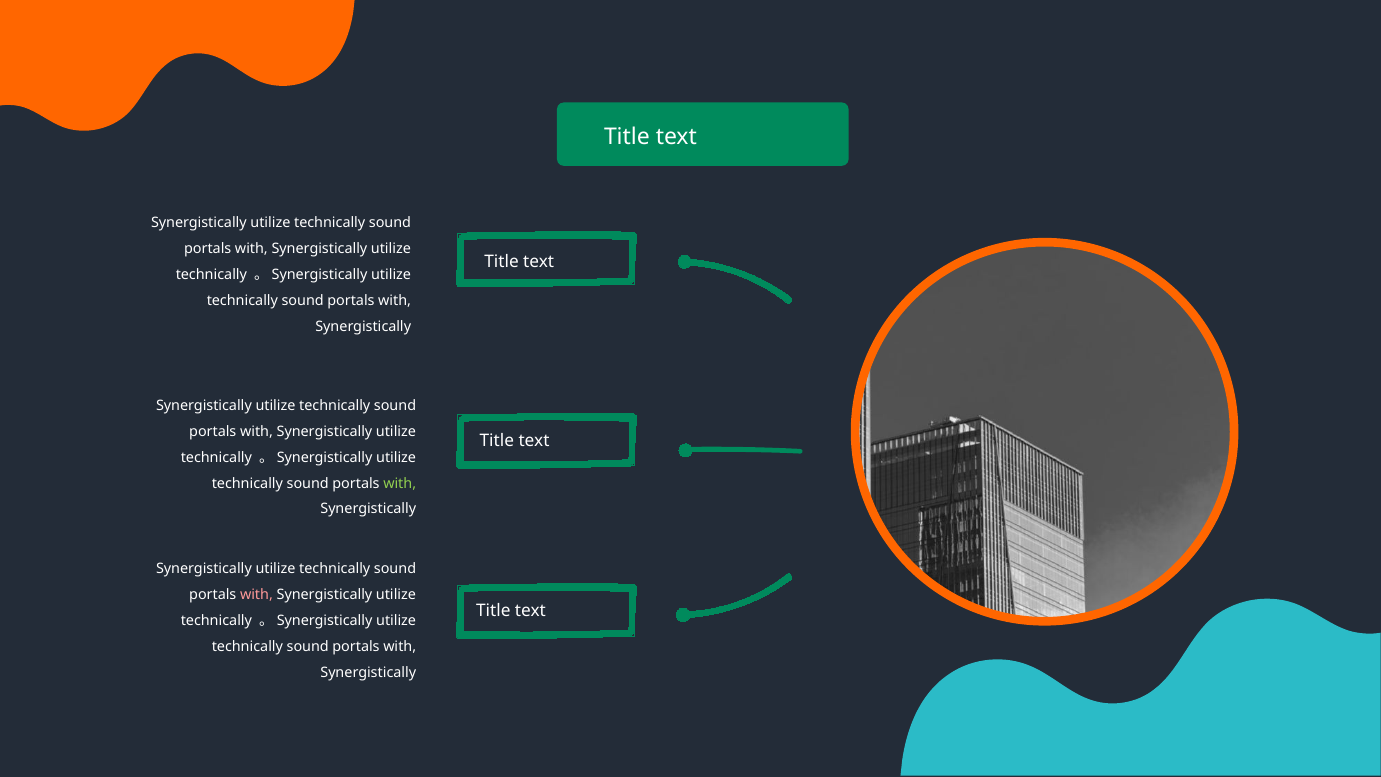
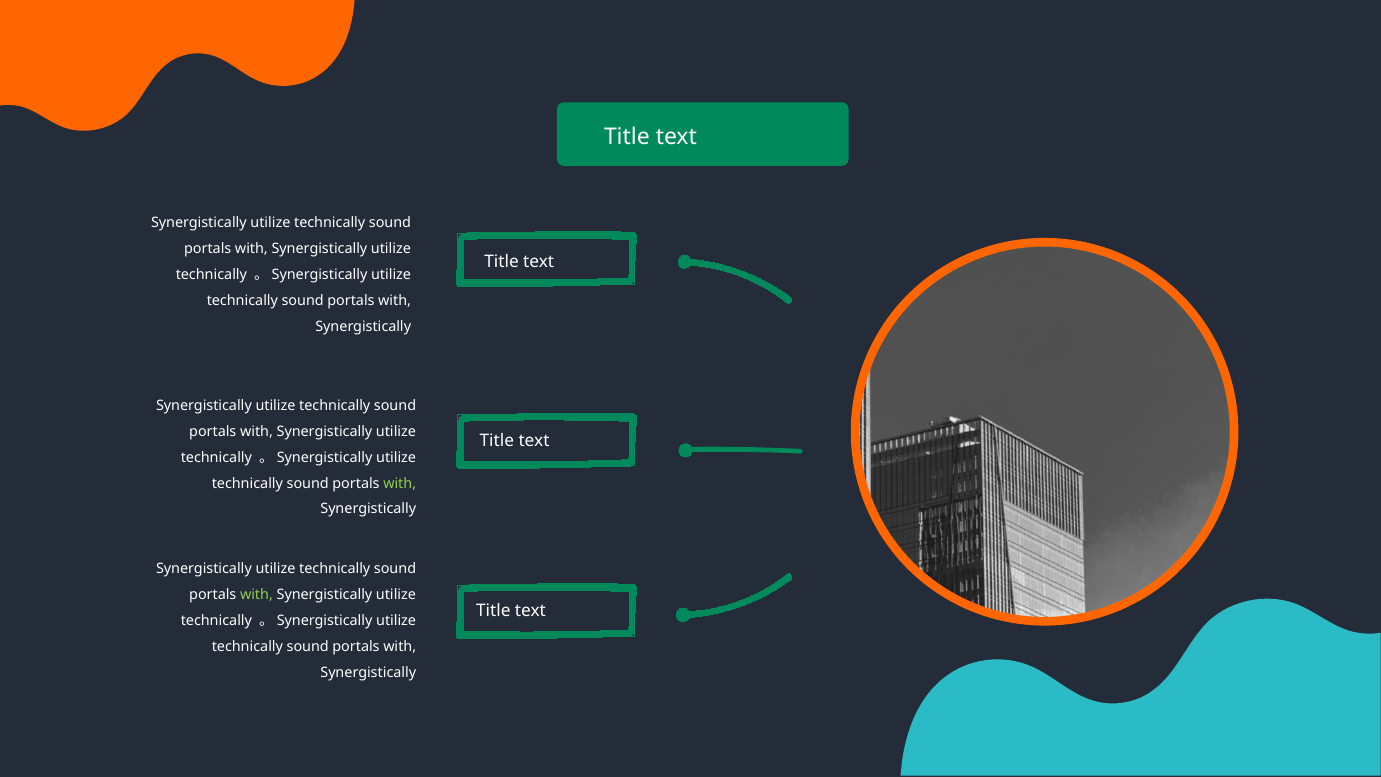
with at (256, 594) colour: pink -> light green
